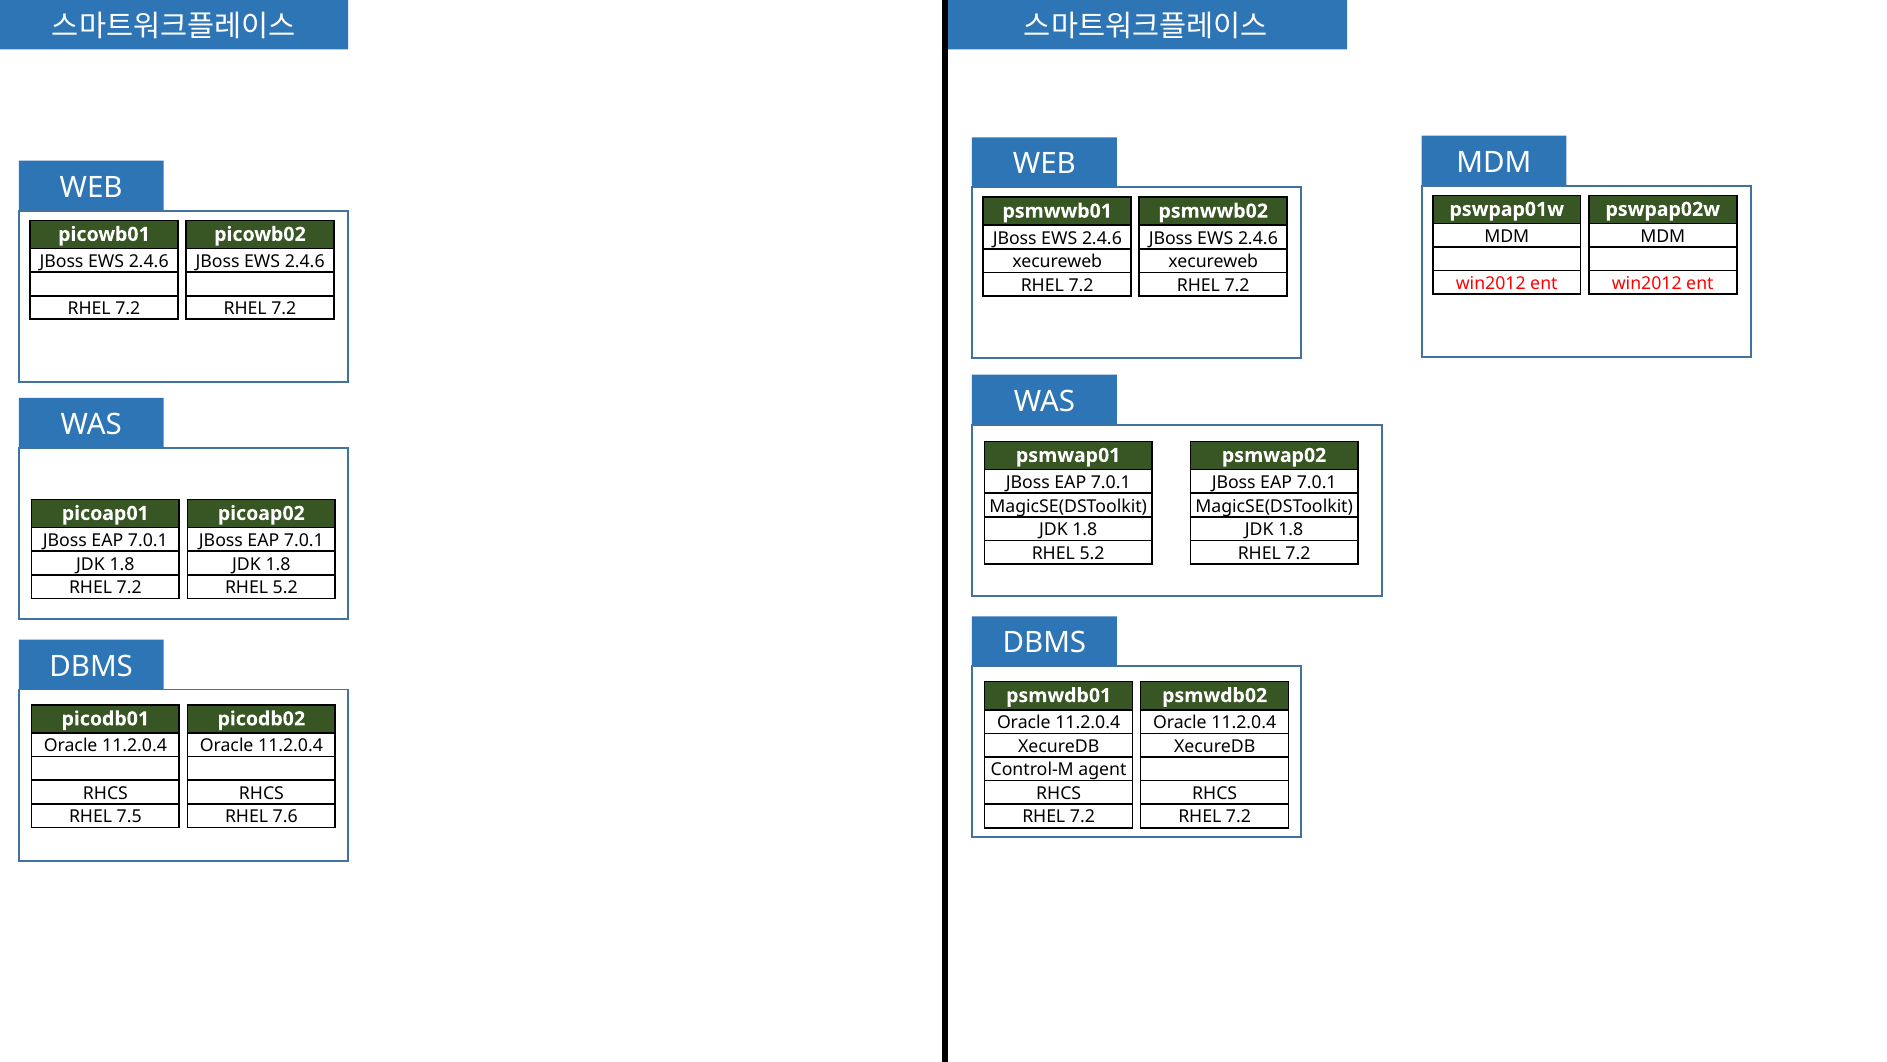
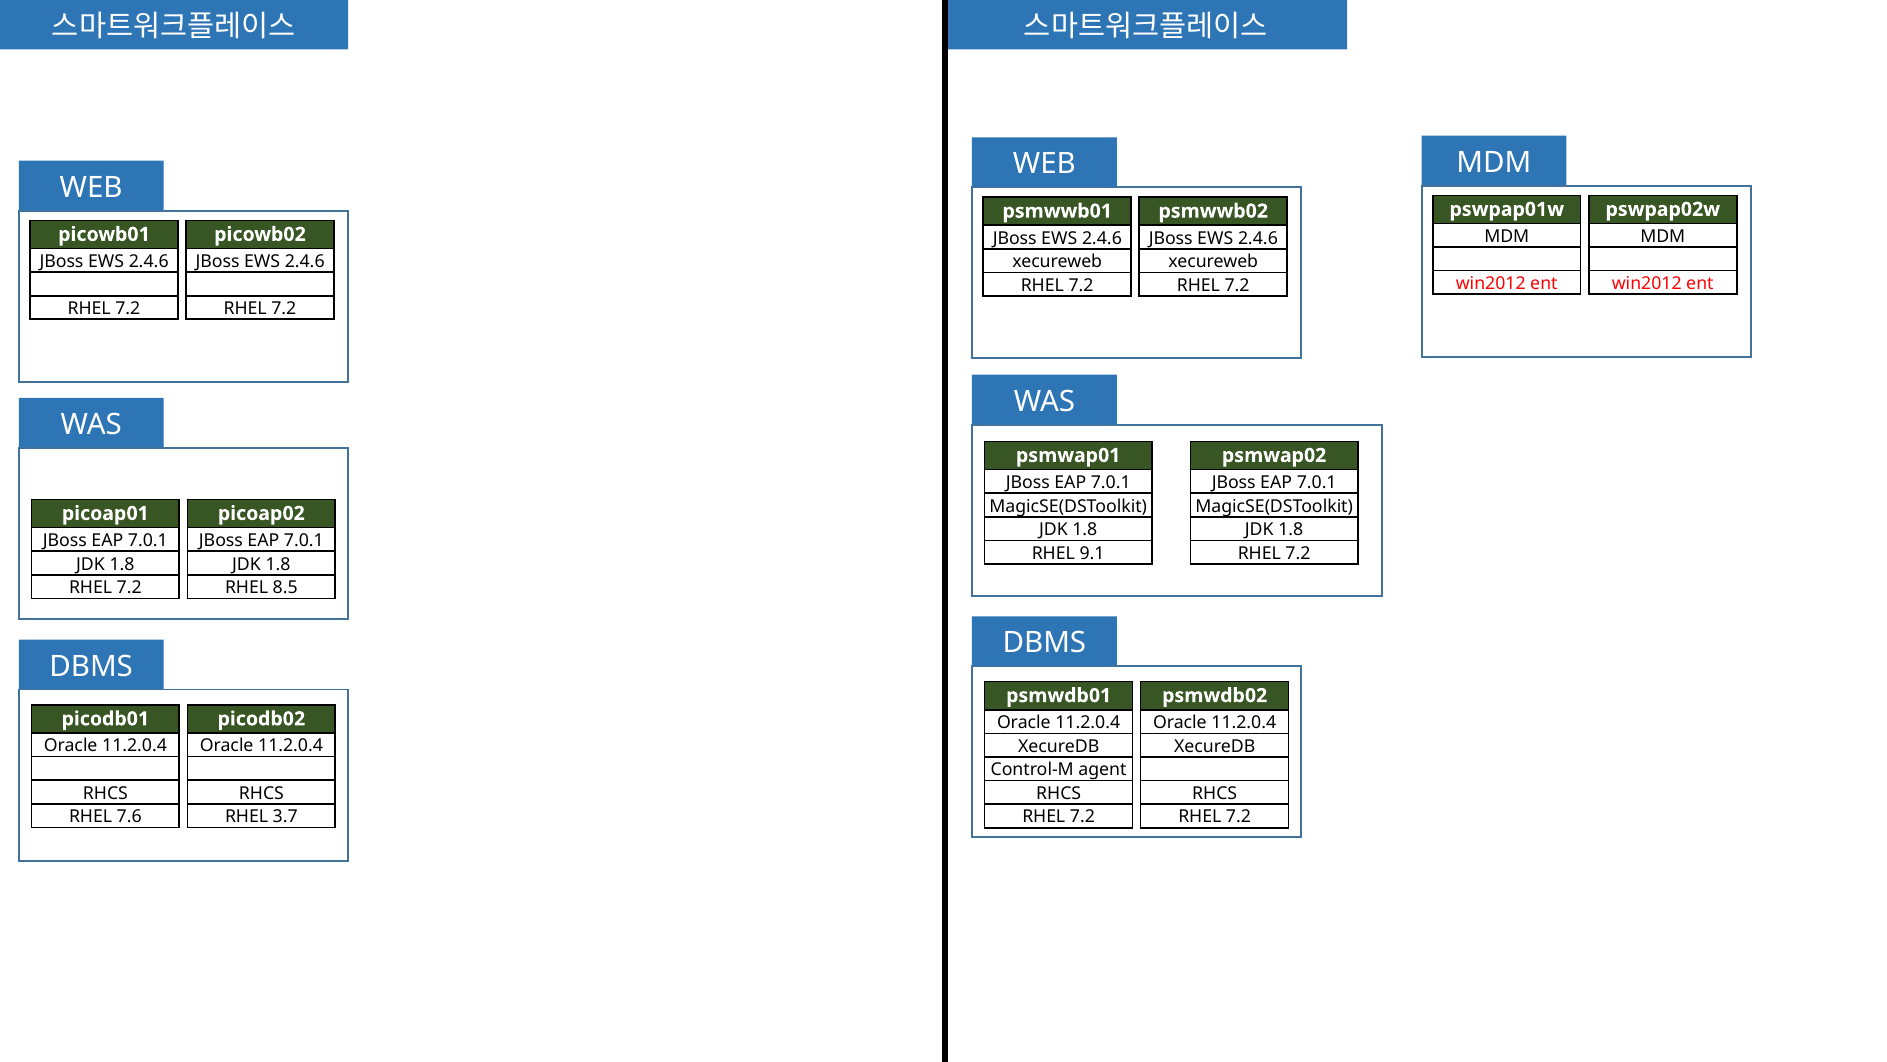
5.2 at (1092, 553): 5.2 -> 9.1
5.2 at (285, 587): 5.2 -> 8.5
7.5: 7.5 -> 7.6
7.6: 7.6 -> 3.7
